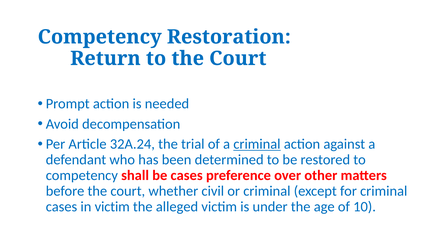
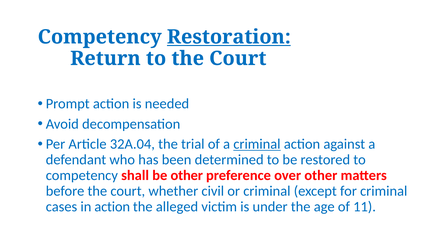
Restoration underline: none -> present
32A.24: 32A.24 -> 32A.04
be cases: cases -> other
in victim: victim -> action
10: 10 -> 11
